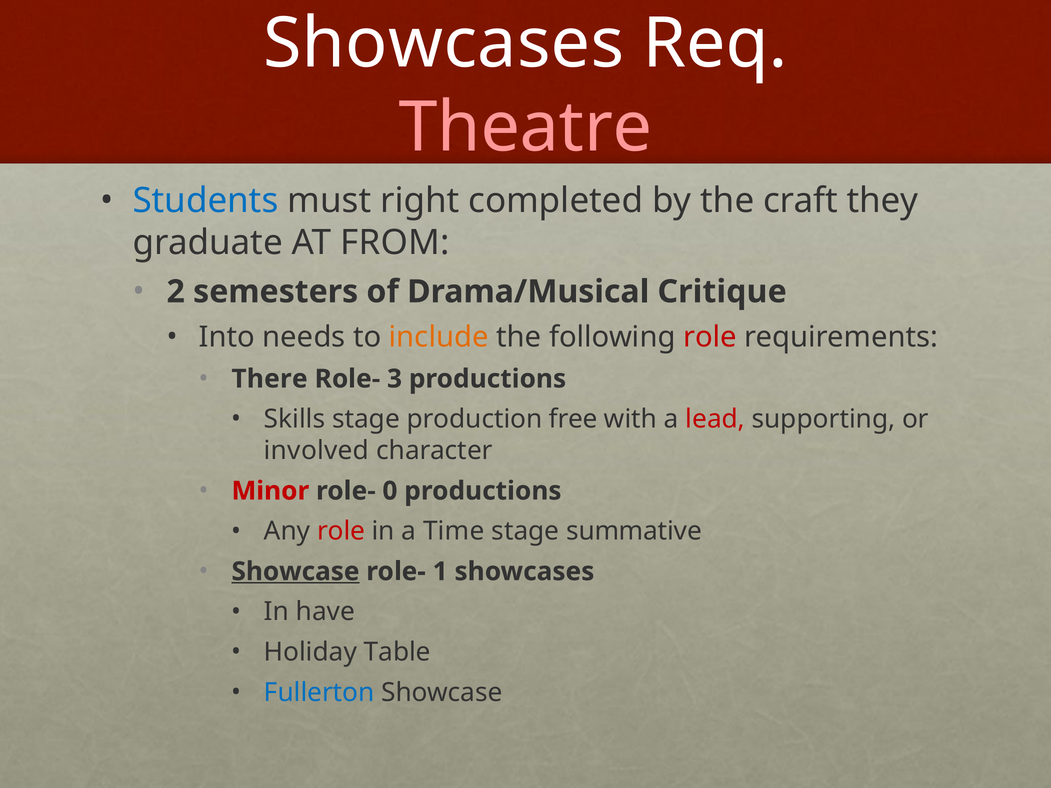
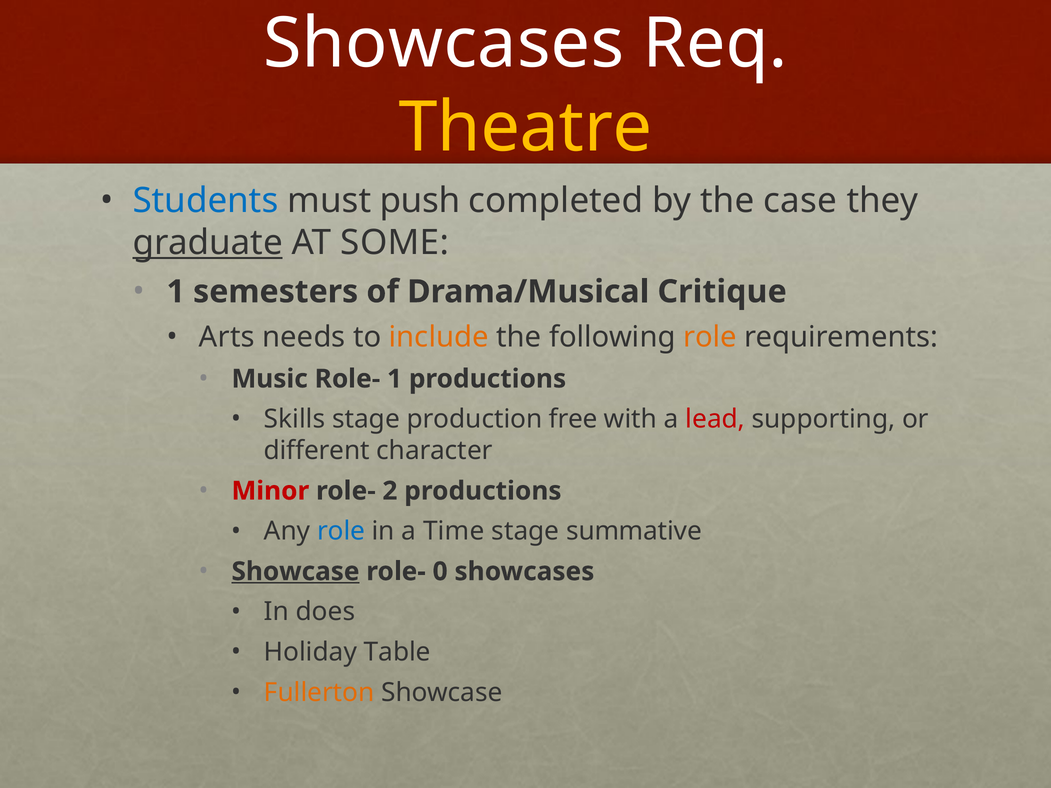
Theatre colour: pink -> yellow
right: right -> push
craft: craft -> case
graduate underline: none -> present
FROM: FROM -> SOME
2 at (176, 292): 2 -> 1
Into: Into -> Arts
role at (710, 337) colour: red -> orange
There: There -> Music
Role- 3: 3 -> 1
involved: involved -> different
0: 0 -> 2
role at (341, 531) colour: red -> blue
1: 1 -> 0
have: have -> does
Fullerton colour: blue -> orange
